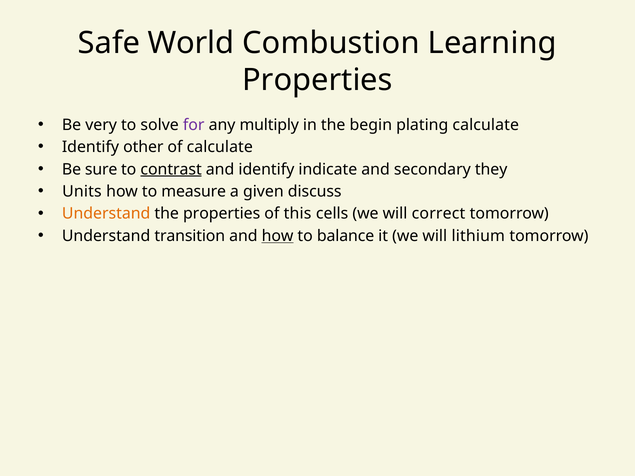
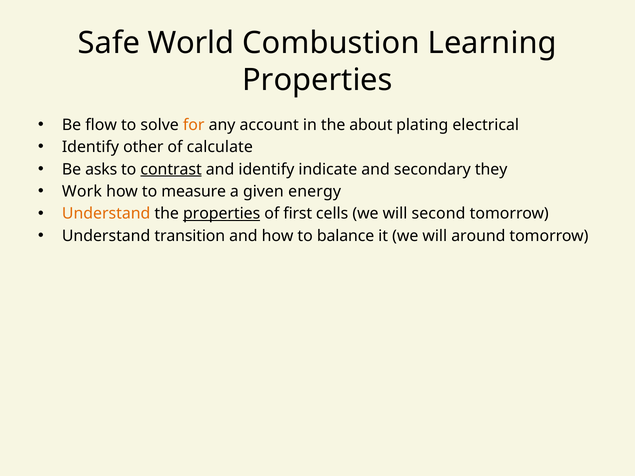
very: very -> flow
for colour: purple -> orange
multiply: multiply -> account
begin: begin -> about
plating calculate: calculate -> electrical
sure: sure -> asks
Units: Units -> Work
discuss: discuss -> energy
properties at (222, 214) underline: none -> present
this: this -> first
correct: correct -> second
how at (278, 236) underline: present -> none
lithium: lithium -> around
